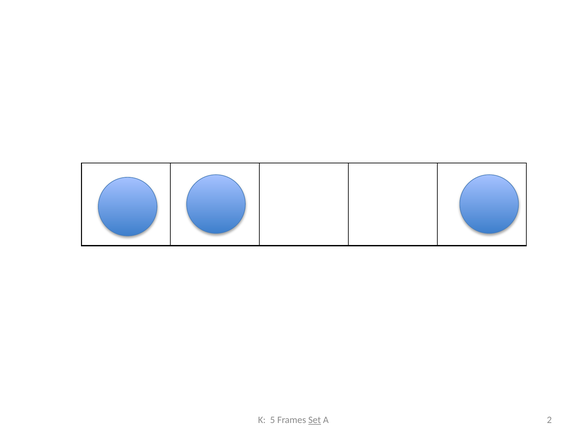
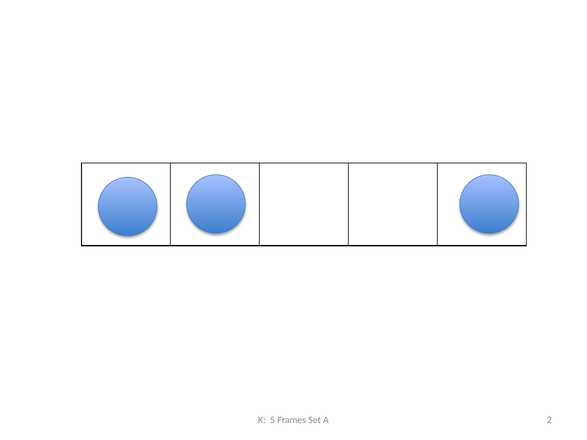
Set underline: present -> none
